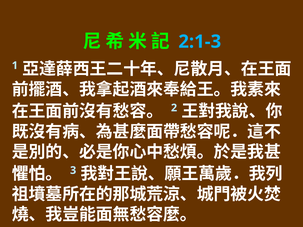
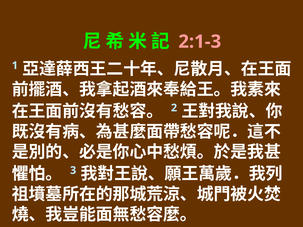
2:1-3 colour: light blue -> pink
